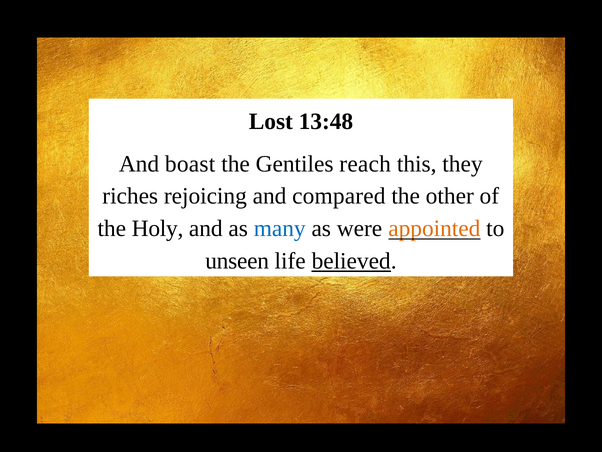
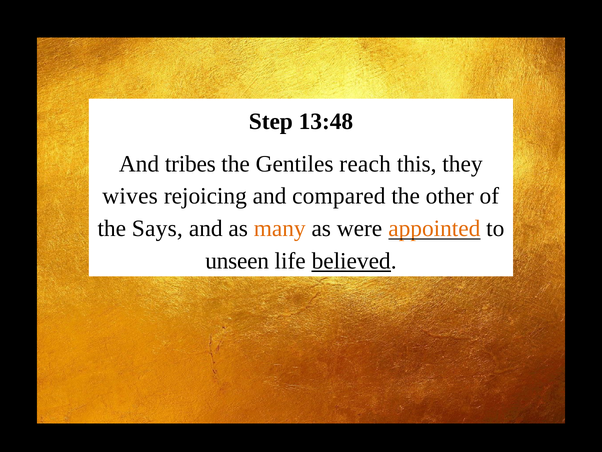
Lost: Lost -> Step
boast: boast -> tribes
riches: riches -> wives
Holy: Holy -> Says
many colour: blue -> orange
